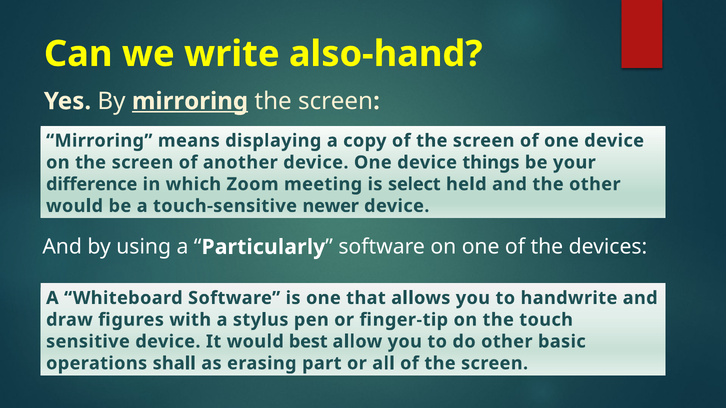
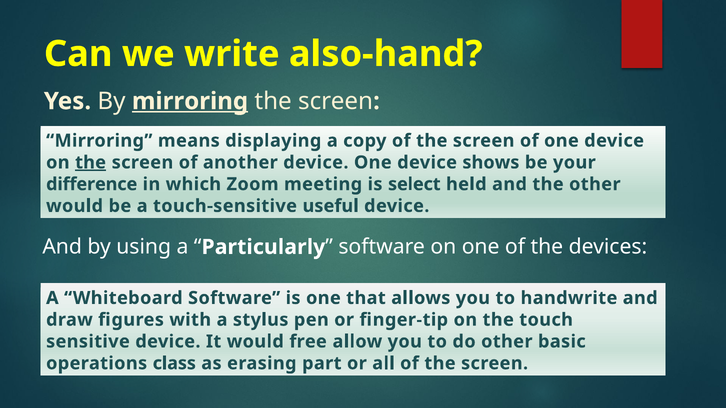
the at (91, 163) underline: none -> present
things: things -> shows
newer: newer -> useful
best: best -> free
shall: shall -> class
